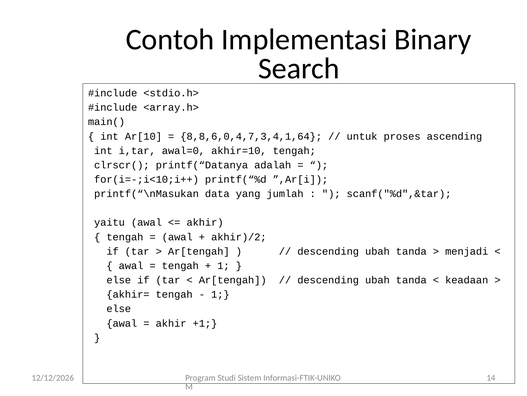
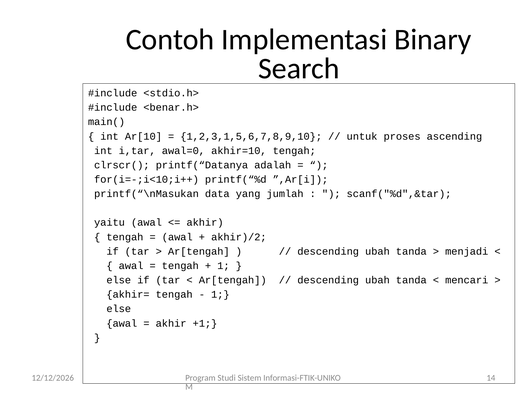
<array.h>: <array.h> -> <benar.h>
8,8,6,0,4,7,3,4,1,64: 8,8,6,0,4,7,3,4,1,64 -> 1,2,3,1,5,6,7,8,9,10
keadaan: keadaan -> mencari
